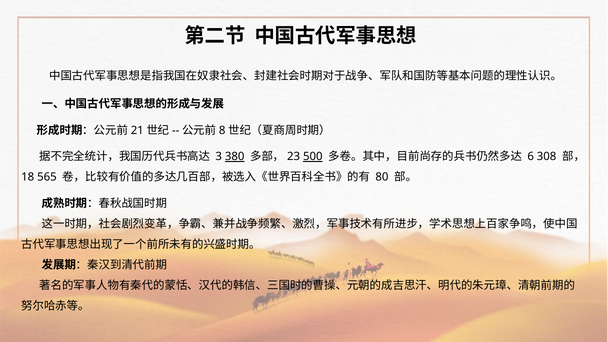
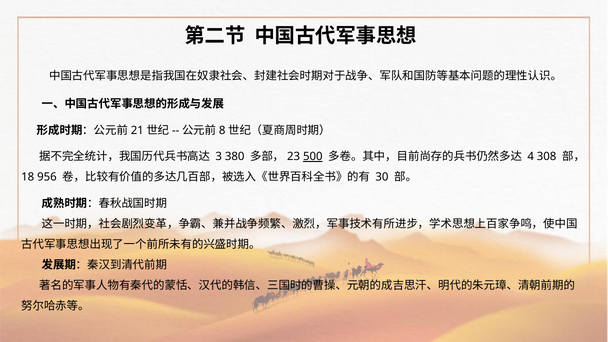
380 underline: present -> none
6: 6 -> 4
565: 565 -> 956
80: 80 -> 30
